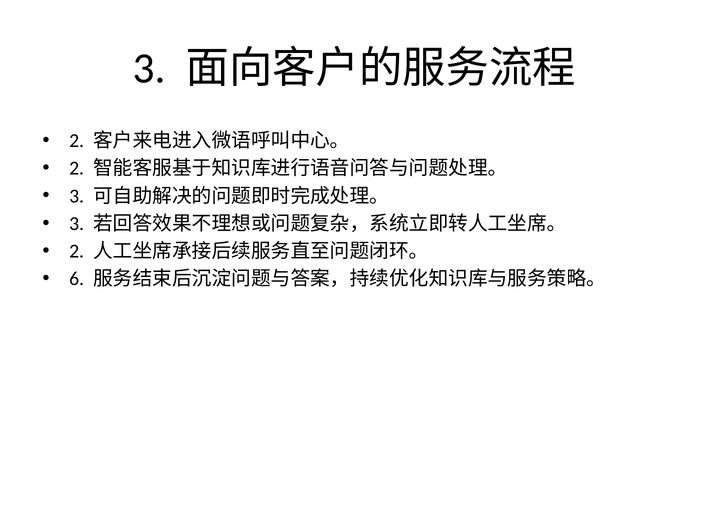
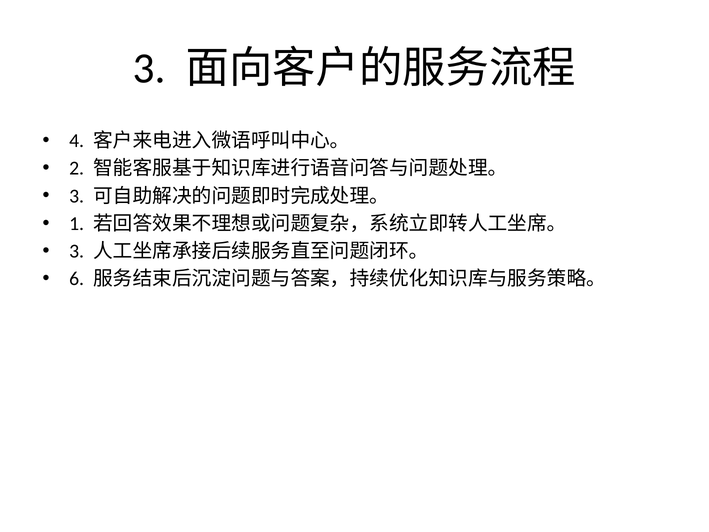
2 at (77, 141): 2 -> 4
3 at (77, 224): 3 -> 1
2 at (77, 251): 2 -> 3
